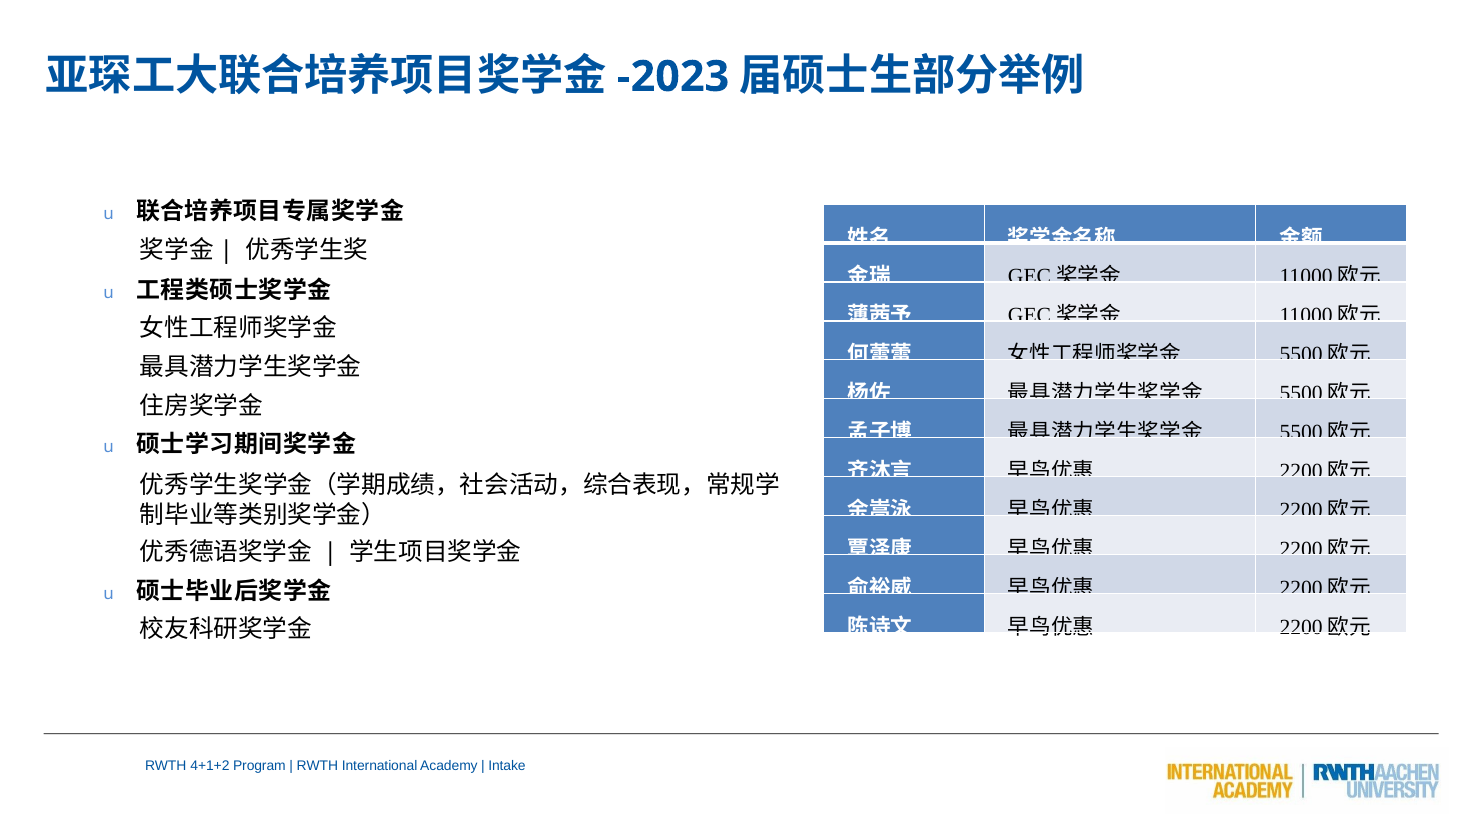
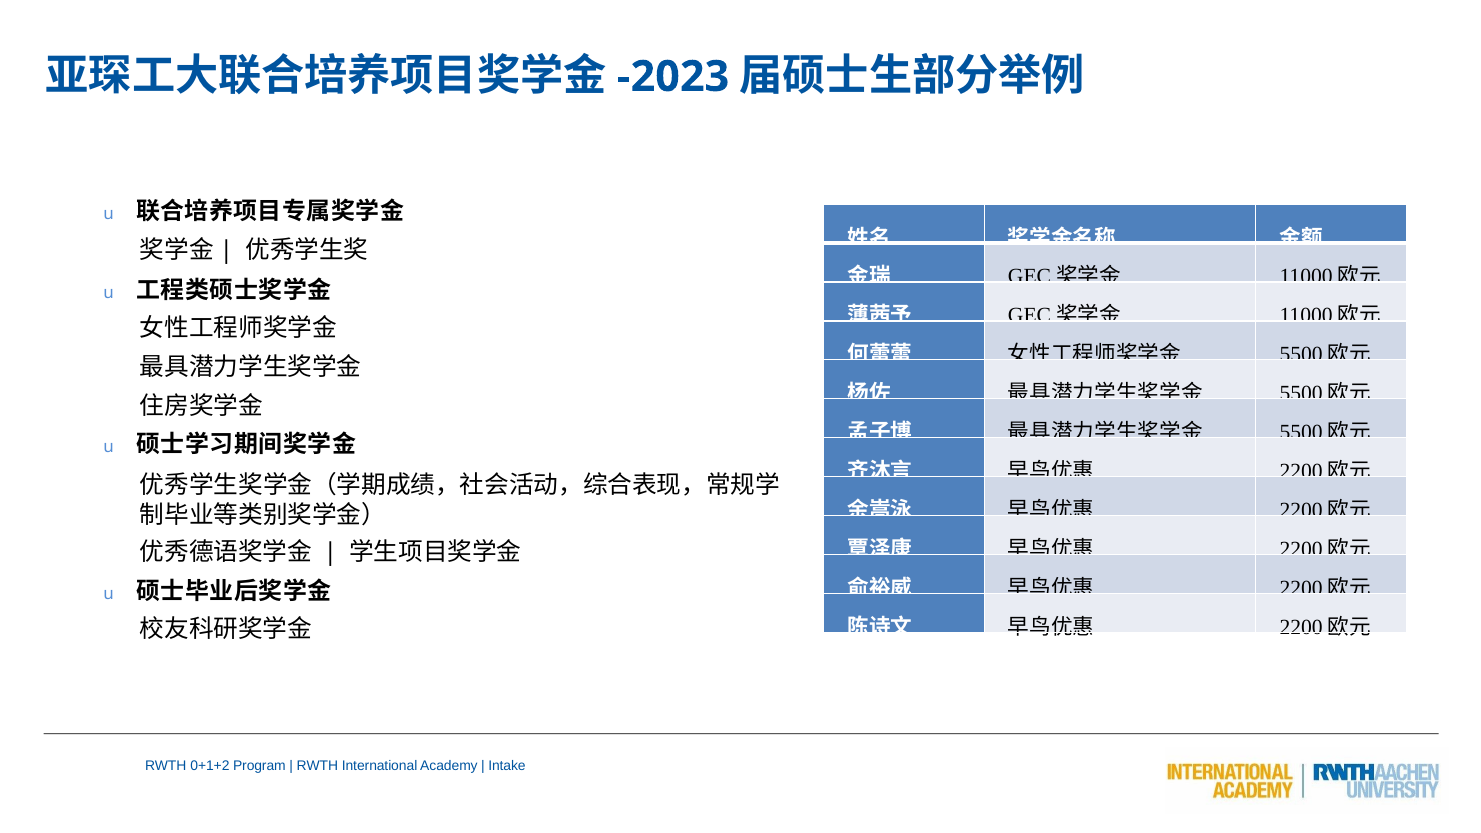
4+1+2: 4+1+2 -> 0+1+2
